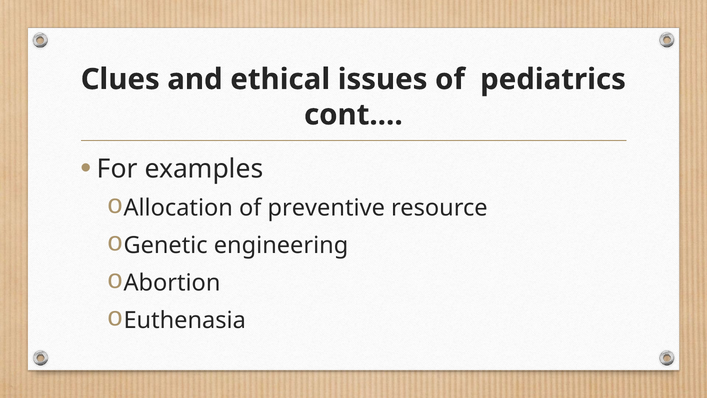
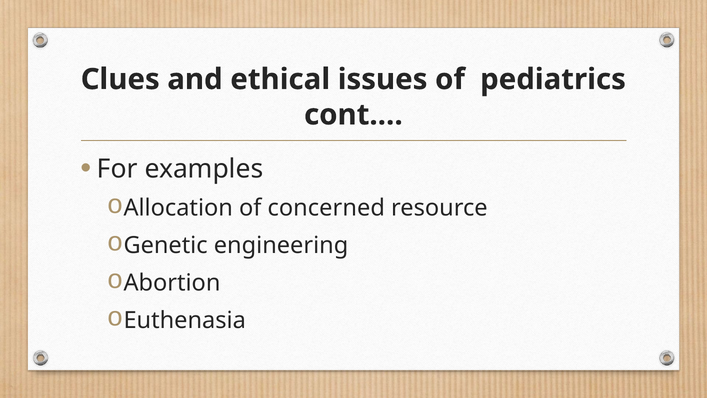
preventive: preventive -> concerned
